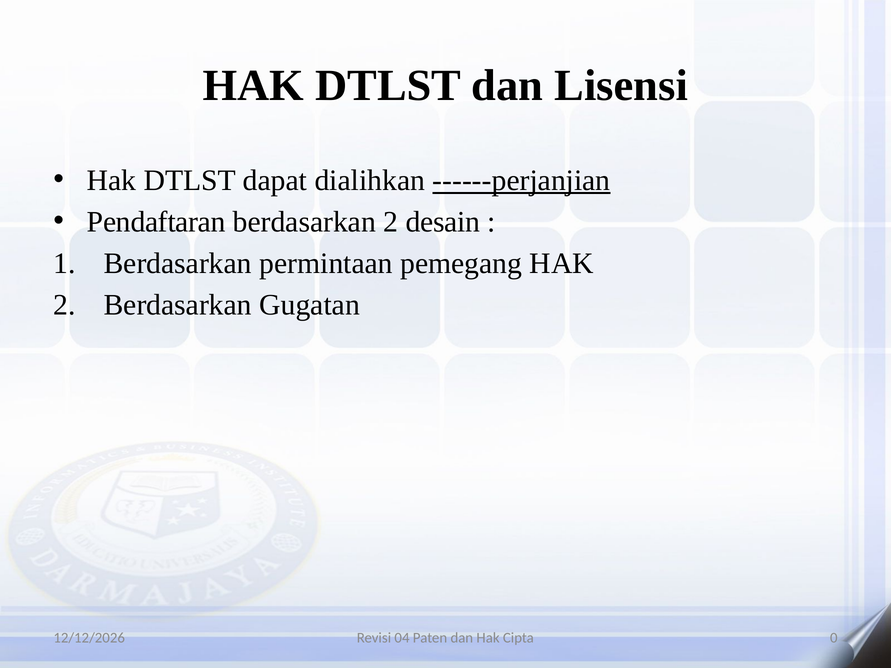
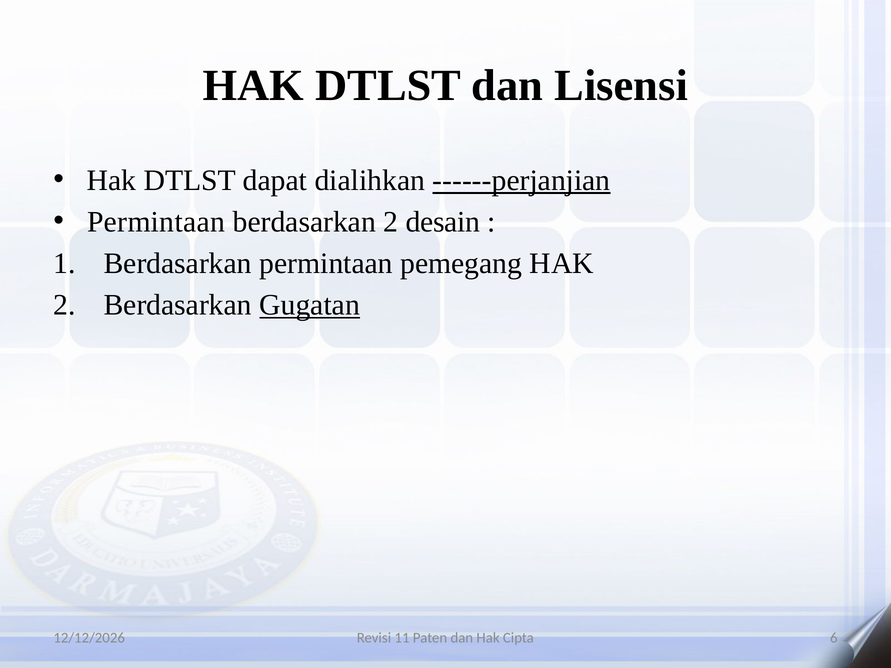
Pendaftaran at (156, 222): Pendaftaran -> Permintaan
Gugatan underline: none -> present
04: 04 -> 11
0: 0 -> 6
